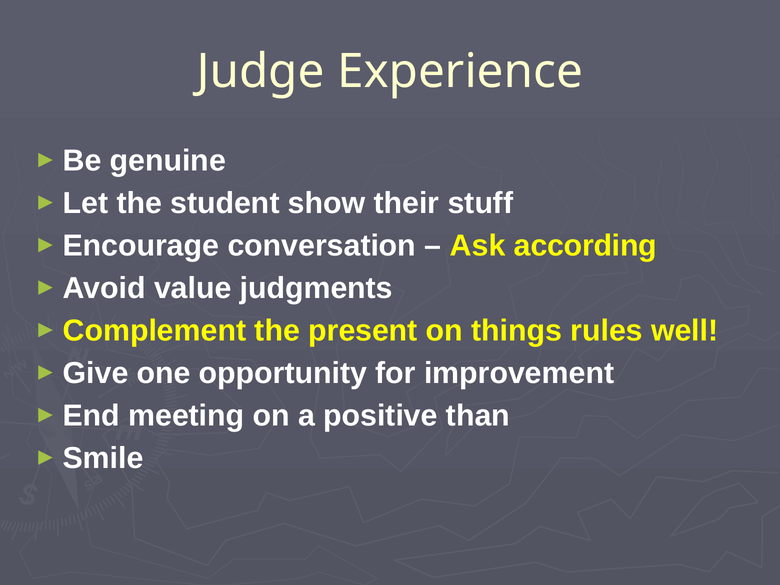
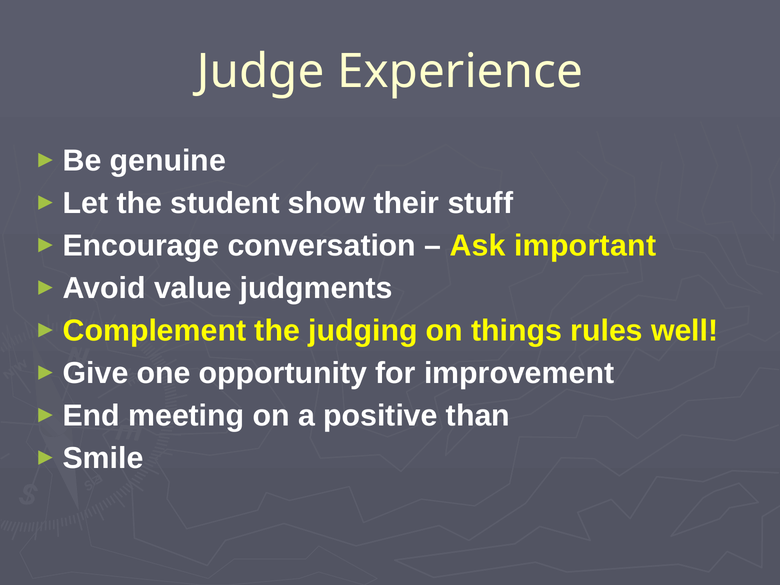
according: according -> important
present: present -> judging
